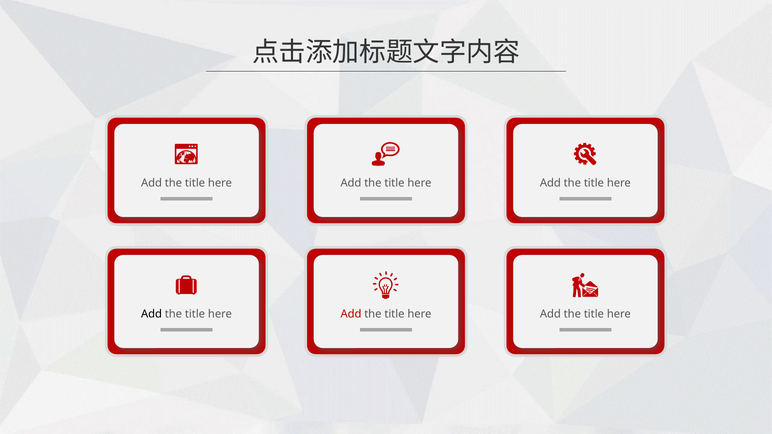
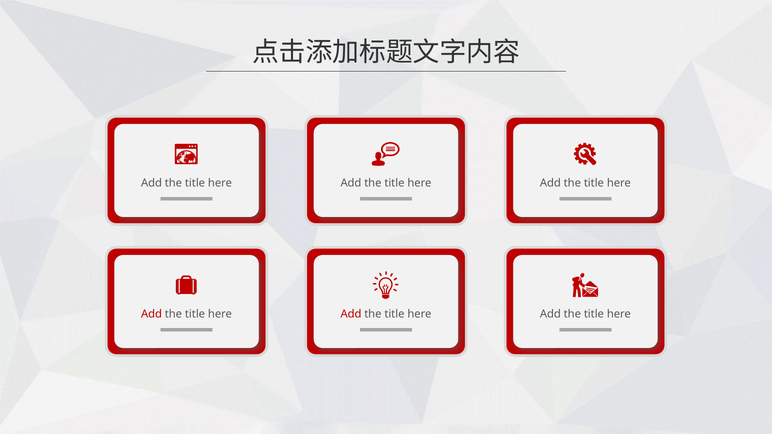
Add at (152, 314) colour: black -> red
